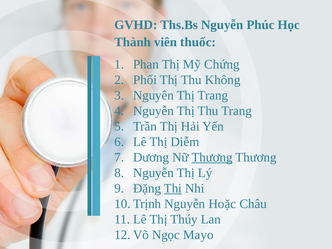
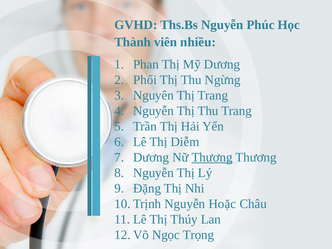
thuốc: thuốc -> nhiều
Mỹ Chứng: Chứng -> Dương
Không: Không -> Ngừng
Thị at (173, 188) underline: present -> none
Mayo: Mayo -> Trọng
